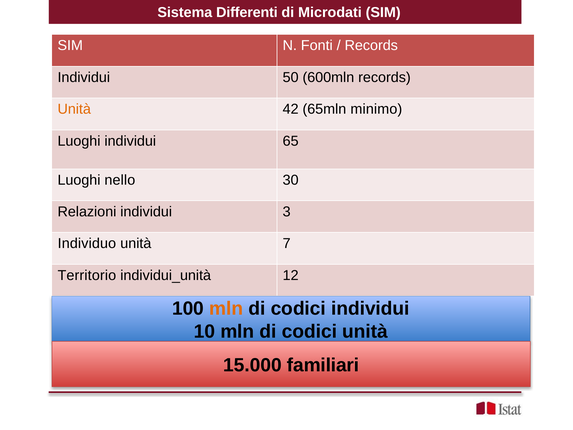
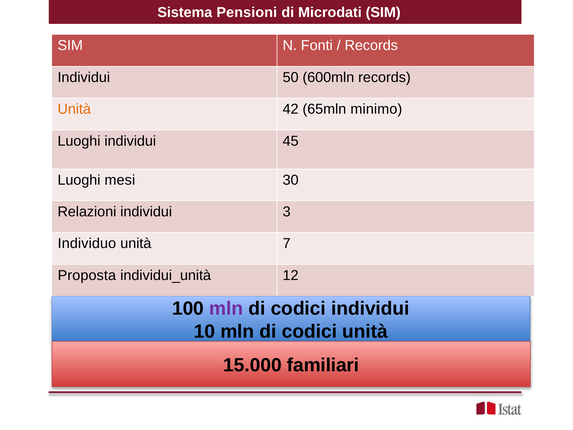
Differenti: Differenti -> Pensioni
65: 65 -> 45
nello: nello -> mesi
Territorio: Territorio -> Proposta
mln at (226, 308) colour: orange -> purple
